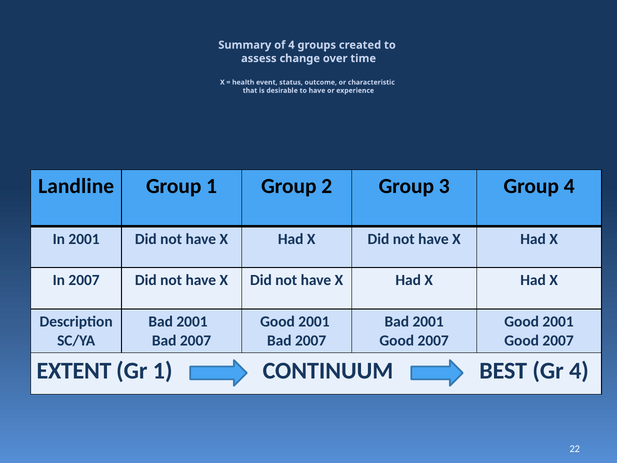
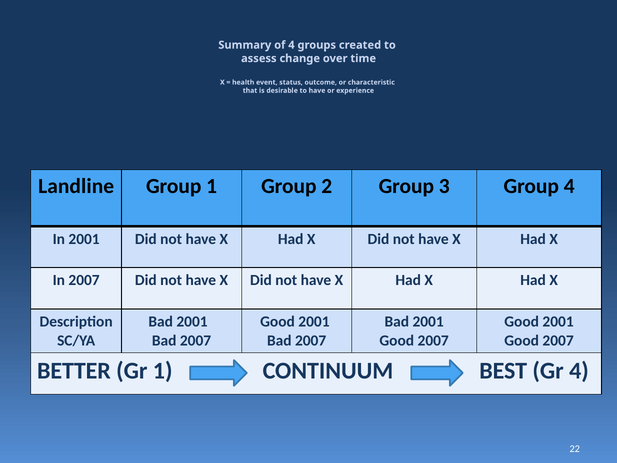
EXTENT: EXTENT -> BETTER
